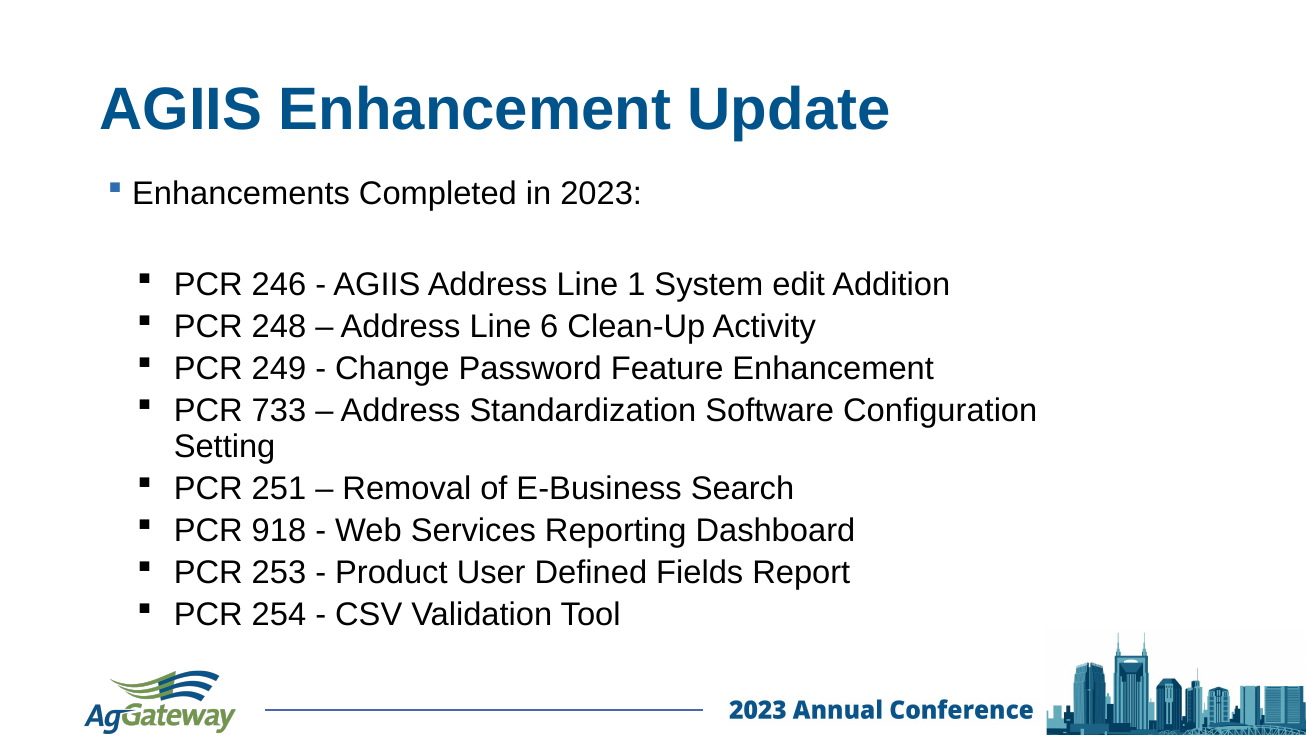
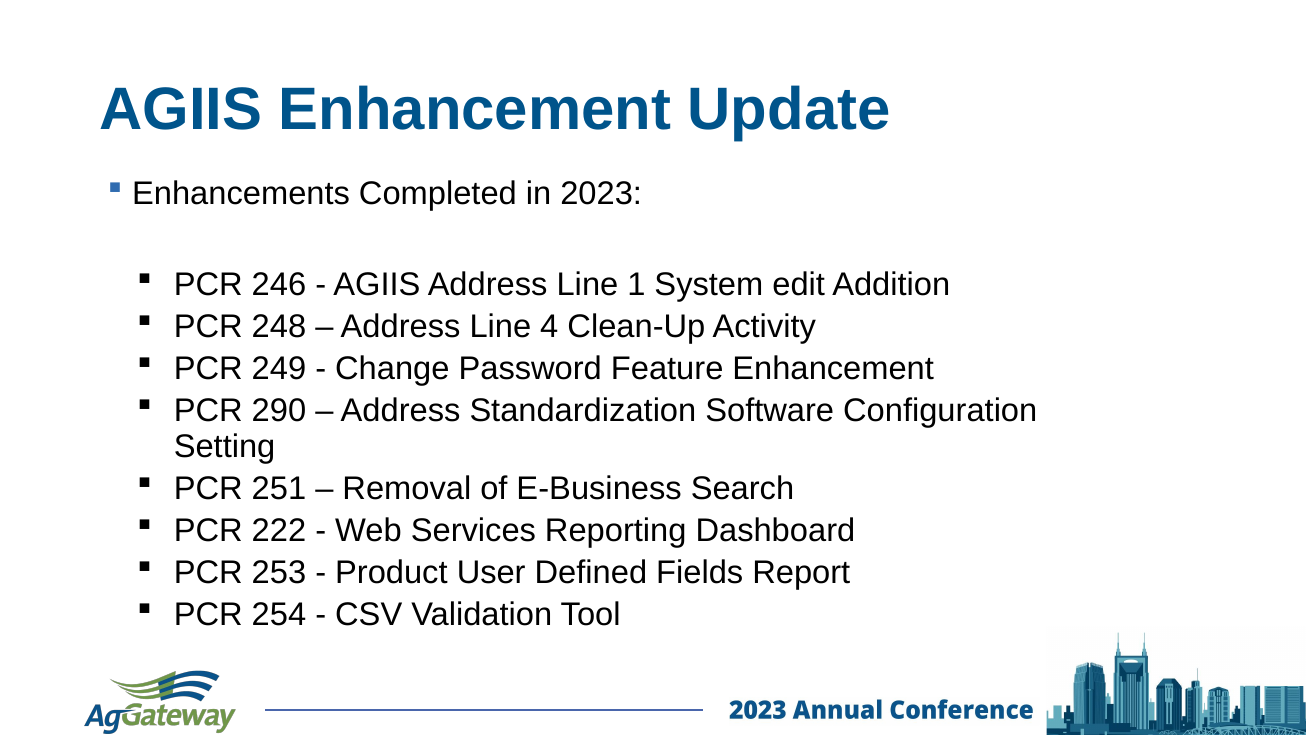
6: 6 -> 4
733: 733 -> 290
918: 918 -> 222
